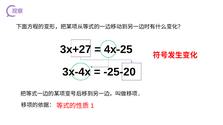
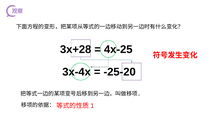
3x+27: 3x+27 -> 3x+28
